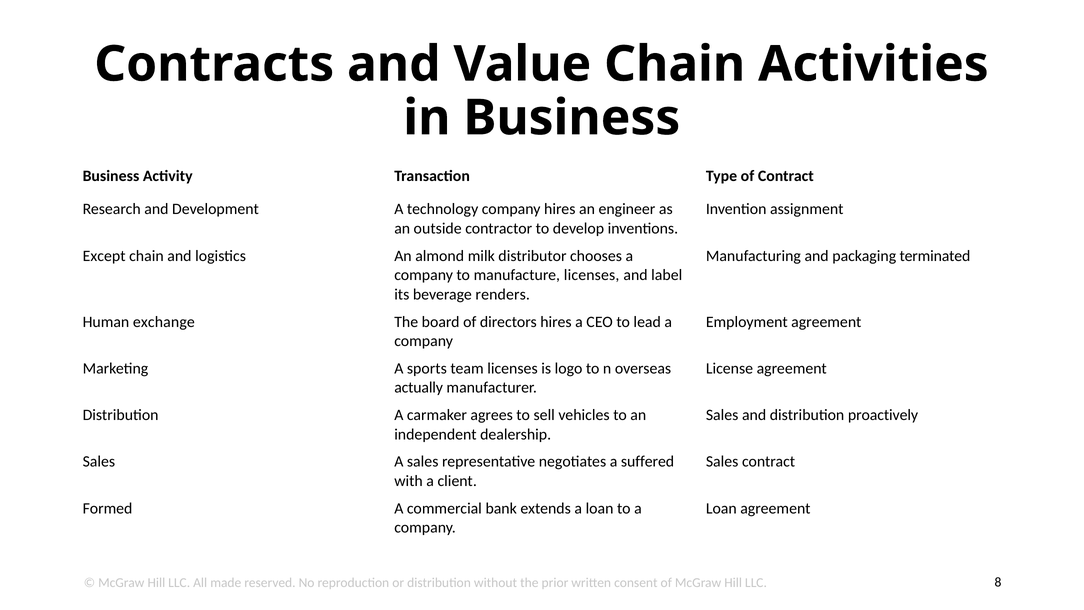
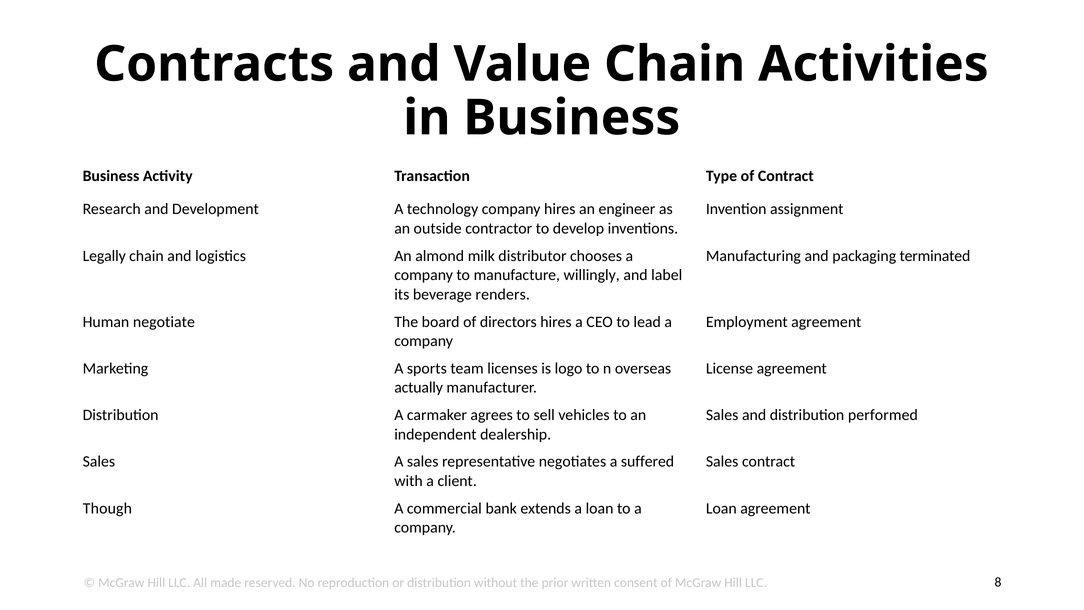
Except: Except -> Legally
manufacture licenses: licenses -> willingly
exchange: exchange -> negotiate
proactively: proactively -> performed
Formed: Formed -> Though
